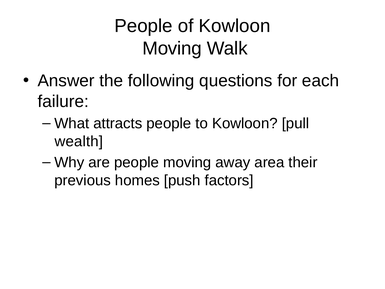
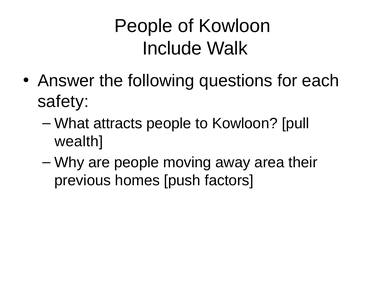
Moving at (172, 48): Moving -> Include
failure: failure -> safety
